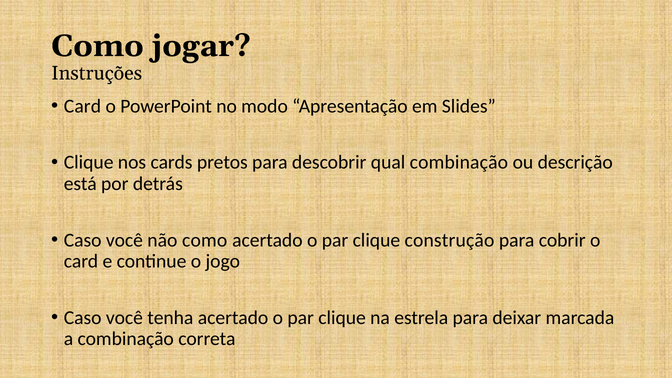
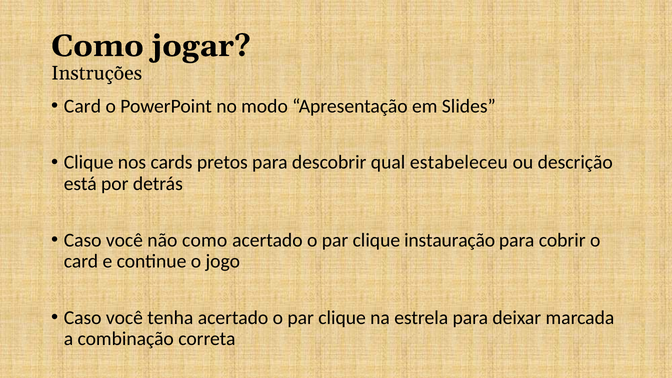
qual combinação: combinação -> estabeleceu
construção: construção -> instauração
